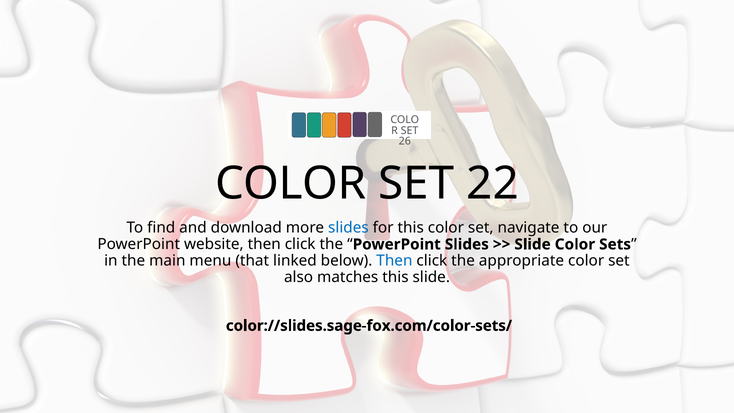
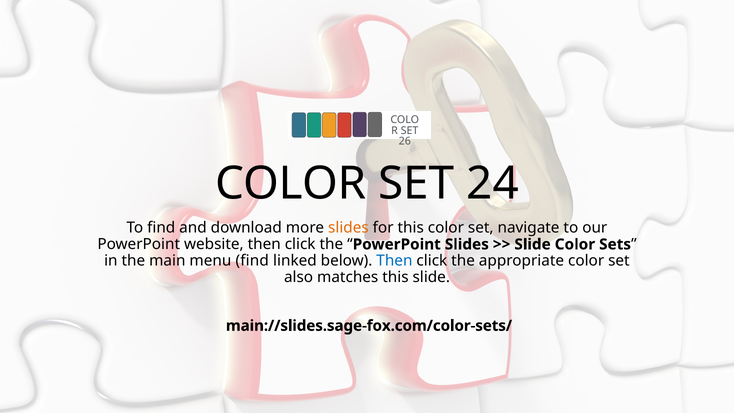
22: 22 -> 24
slides at (348, 228) colour: blue -> orange
menu that: that -> find
color://slides.sage-fox.com/color-sets/: color://slides.sage-fox.com/color-sets/ -> main://slides.sage-fox.com/color-sets/
